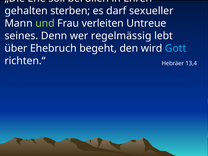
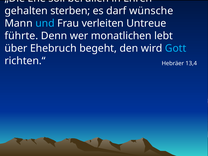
sexueller: sexueller -> wünsche
und colour: light green -> light blue
seines: seines -> führte
regelmässig: regelmässig -> monatlichen
